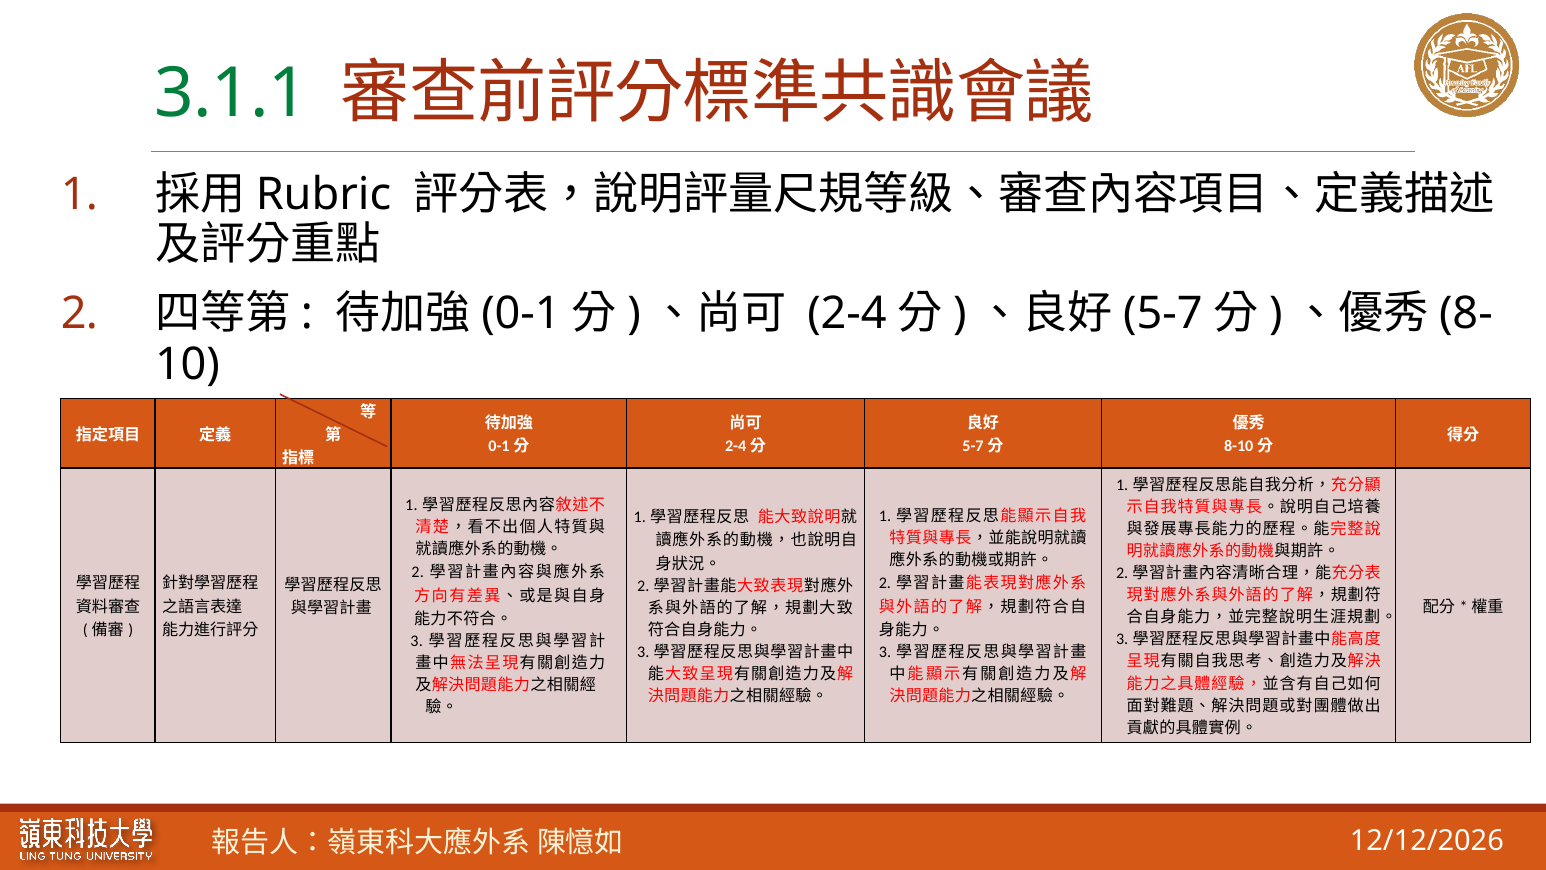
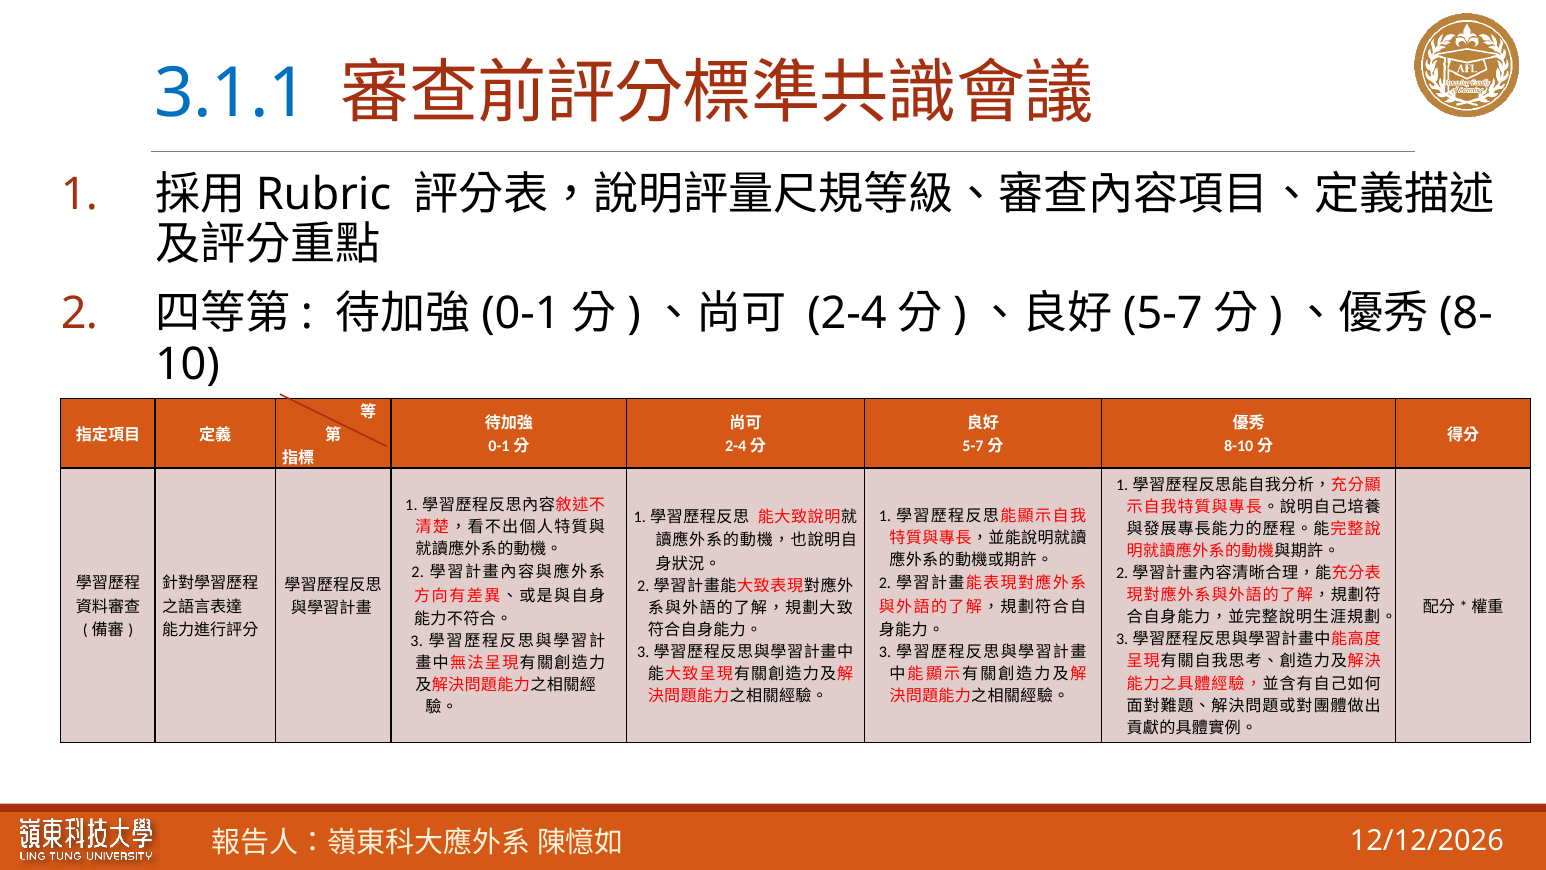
3.1.1 colour: green -> blue
